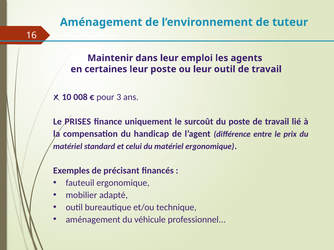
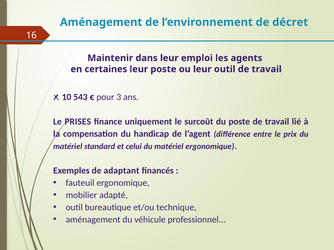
tuteur: tuteur -> décret
008: 008 -> 543
précisant: précisant -> adaptant
